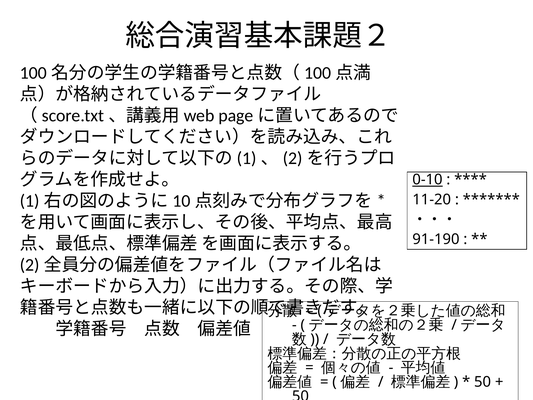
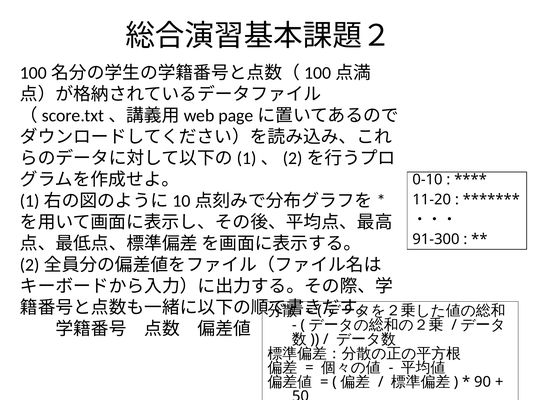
0-10 underline: present -> none
91-190: 91-190 -> 91-300
50 at (483, 382): 50 -> 90
